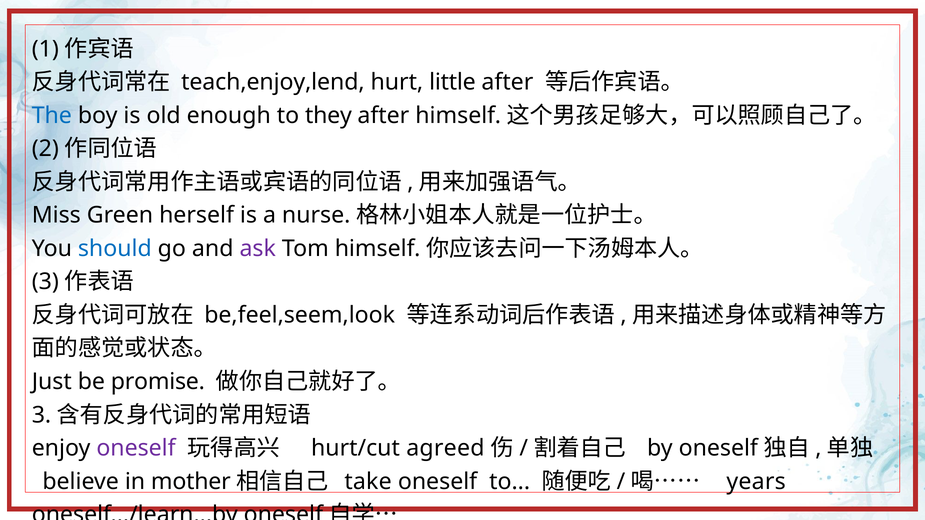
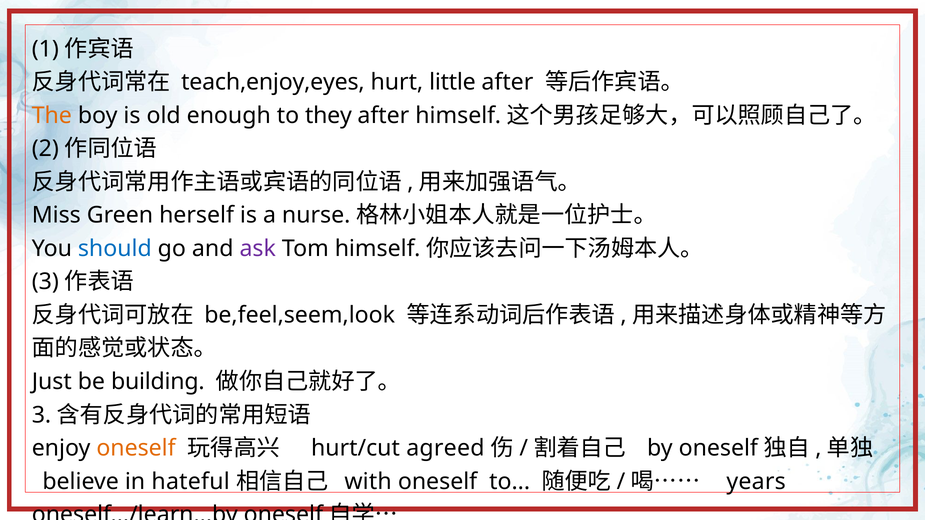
teach,enjoy,lend: teach,enjoy,lend -> teach,enjoy,eyes
The colour: blue -> orange
promise: promise -> building
oneself at (136, 448) colour: purple -> orange
mother: mother -> hateful
take: take -> with
